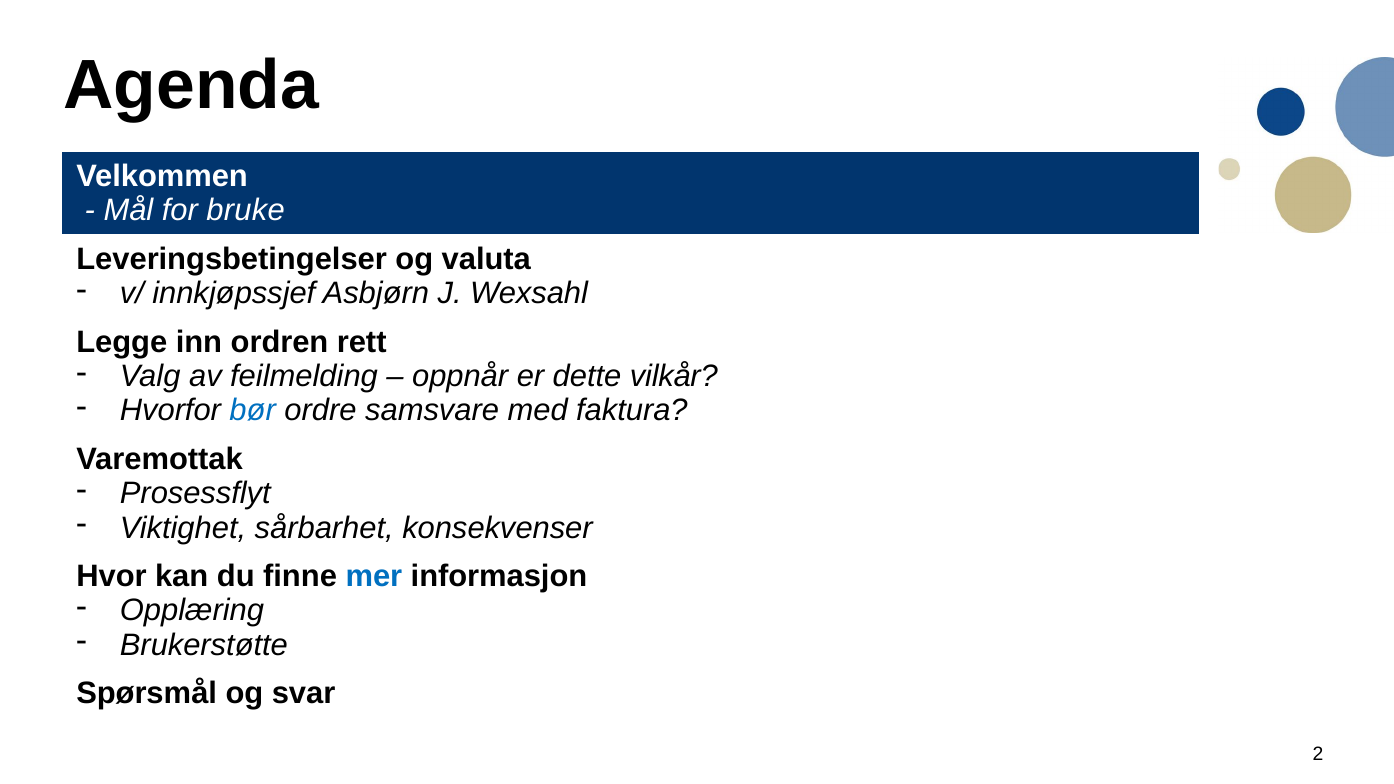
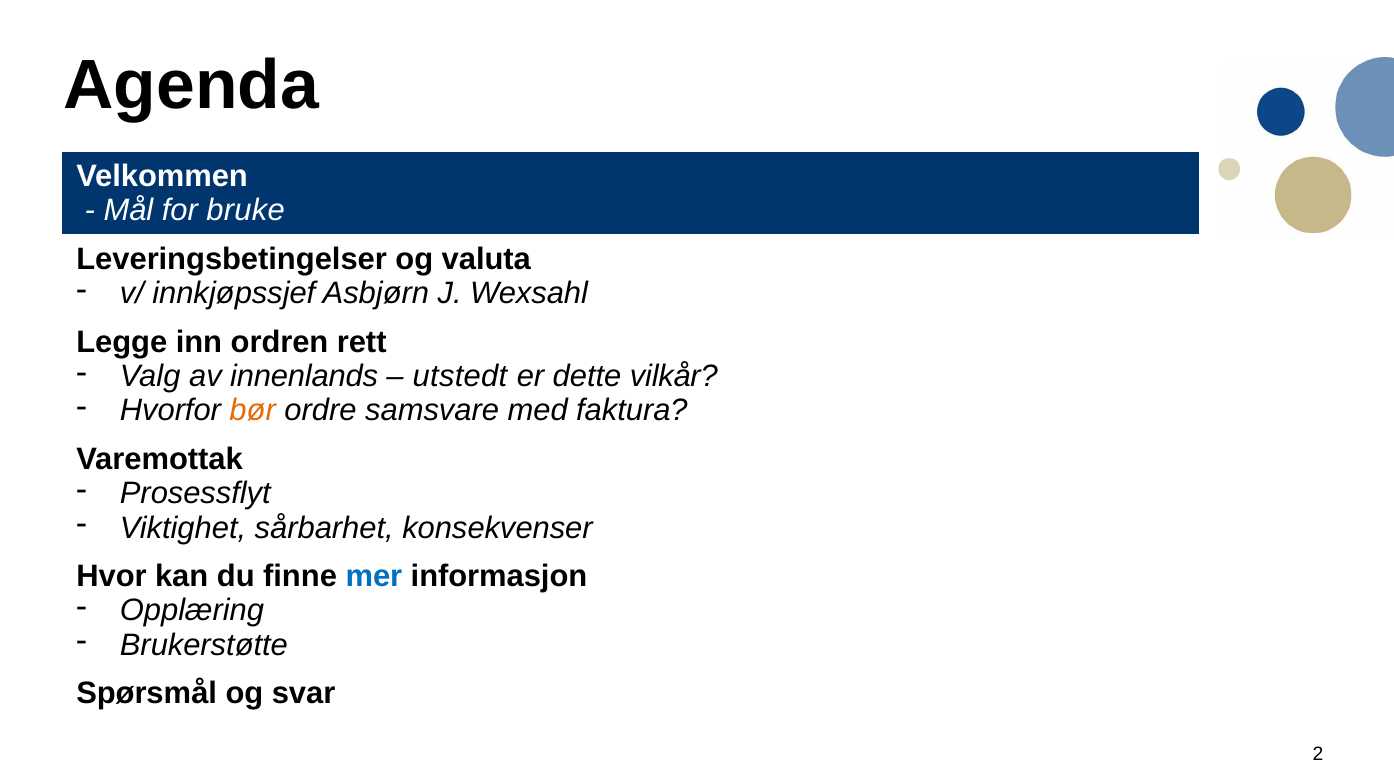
feilmelding: feilmelding -> innenlands
oppnår: oppnår -> utstedt
bør colour: blue -> orange
